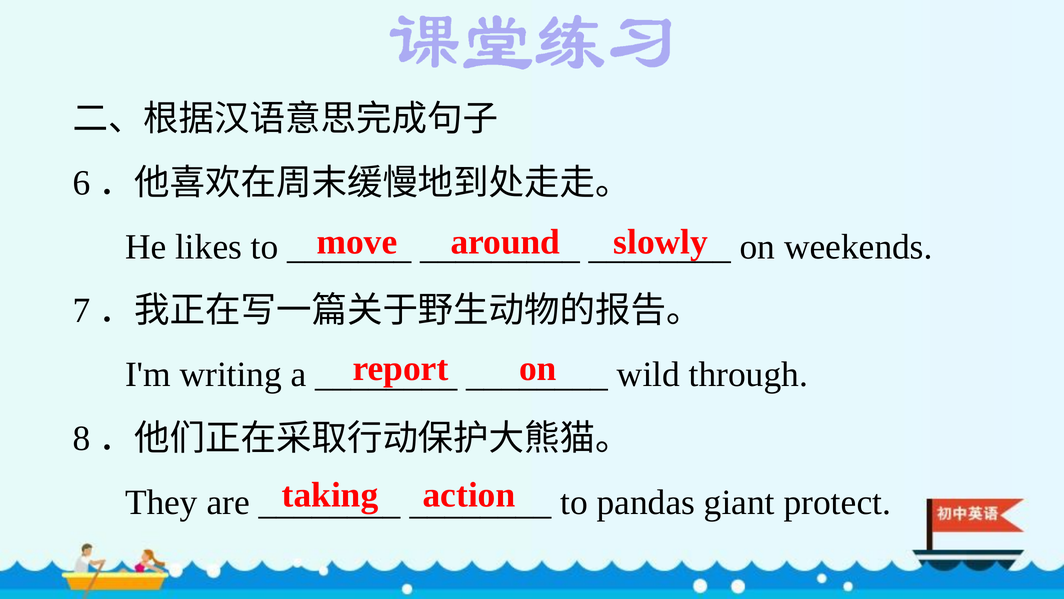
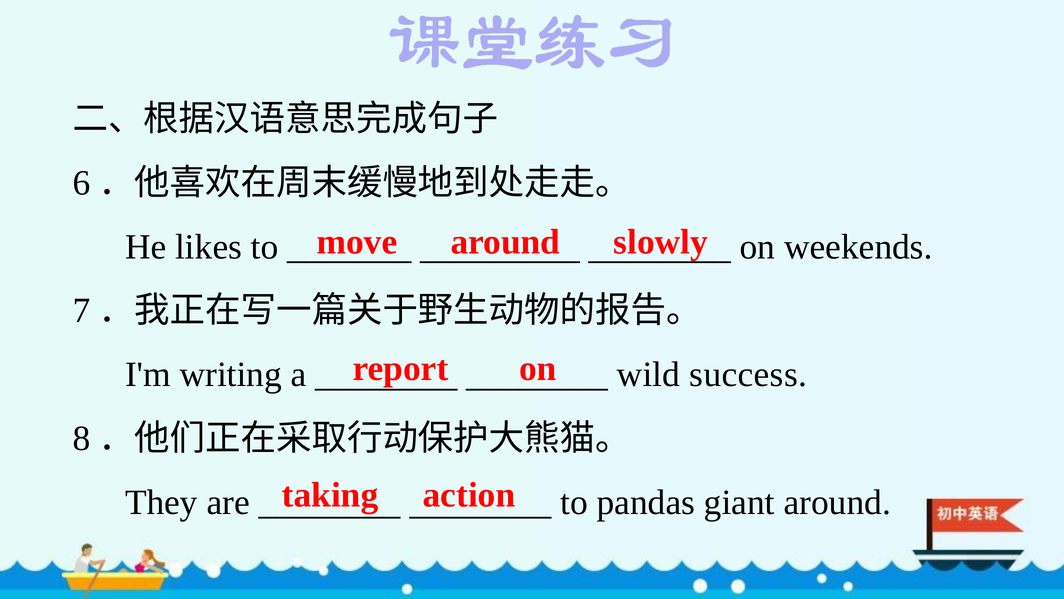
through: through -> success
giant protect: protect -> around
